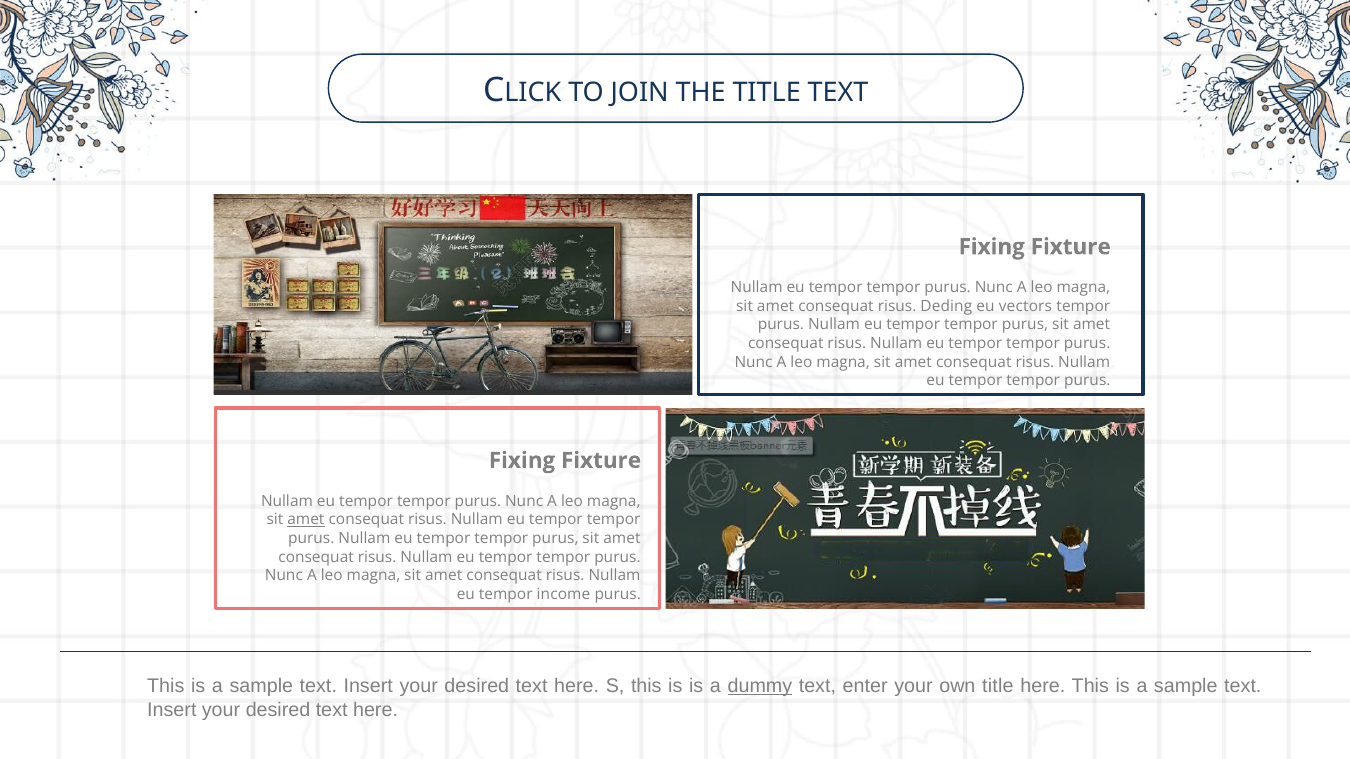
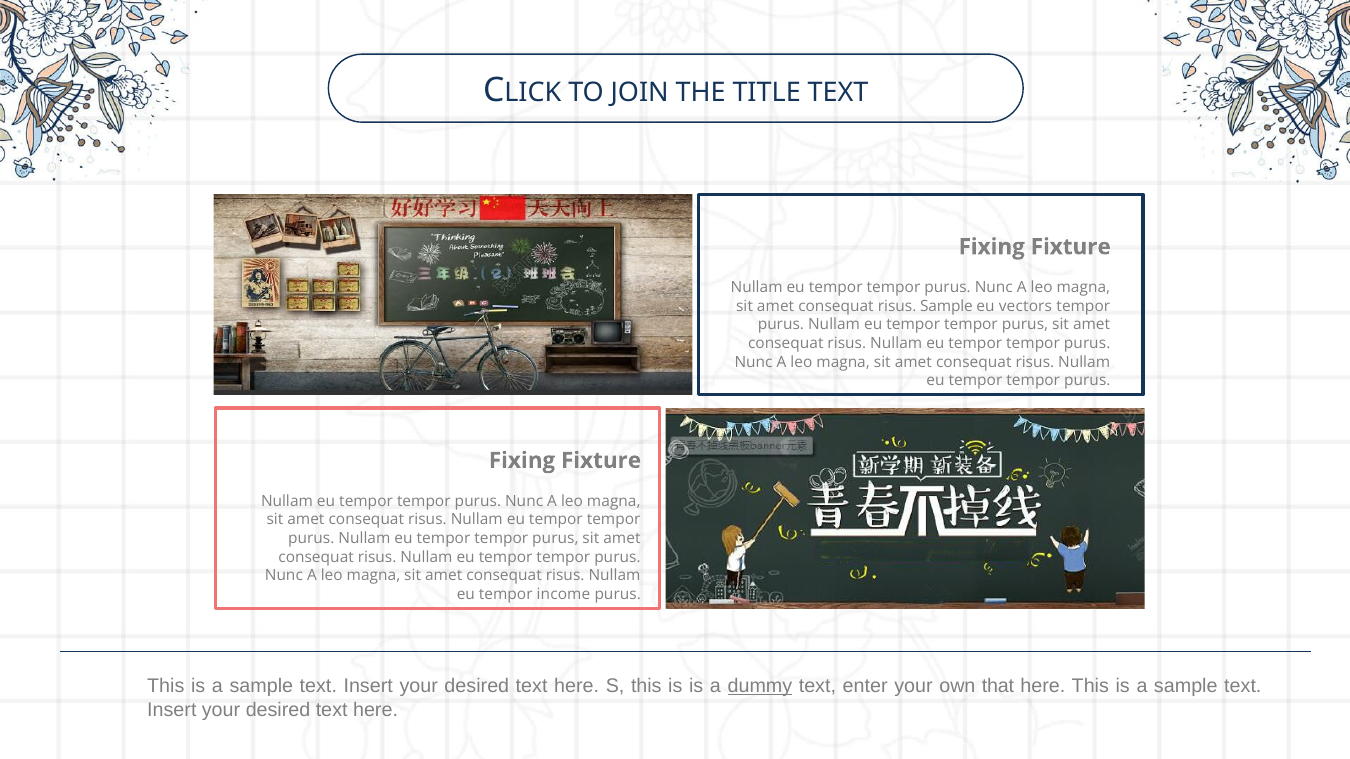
risus Deding: Deding -> Sample
amet at (306, 520) underline: present -> none
own title: title -> that
